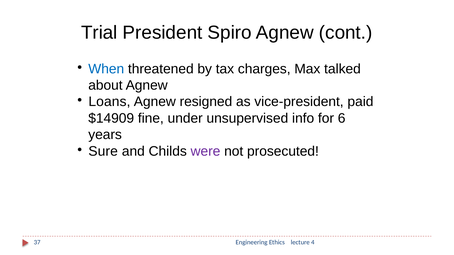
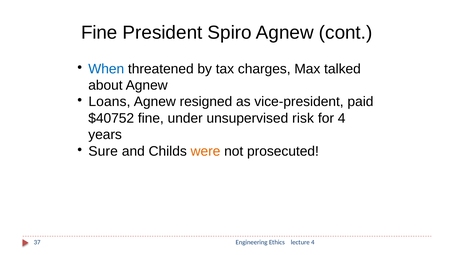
Trial at (99, 33): Trial -> Fine
$14909: $14909 -> $40752
info: info -> risk
for 6: 6 -> 4
were colour: purple -> orange
